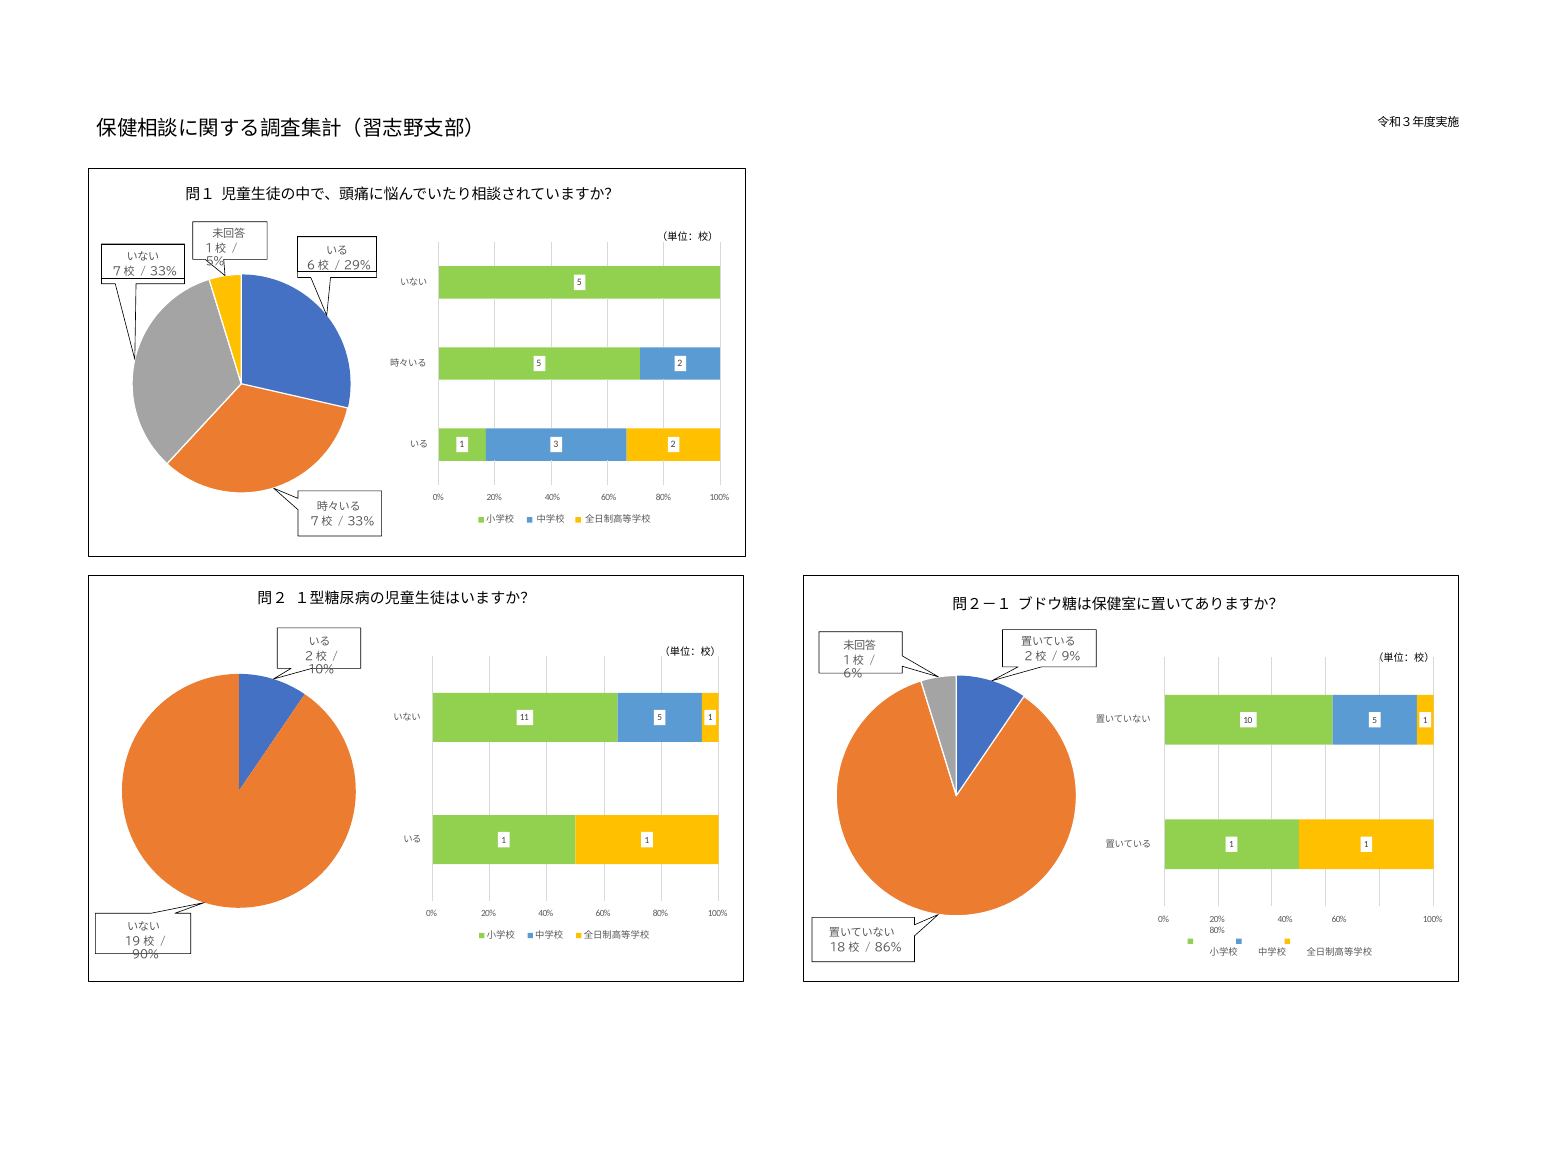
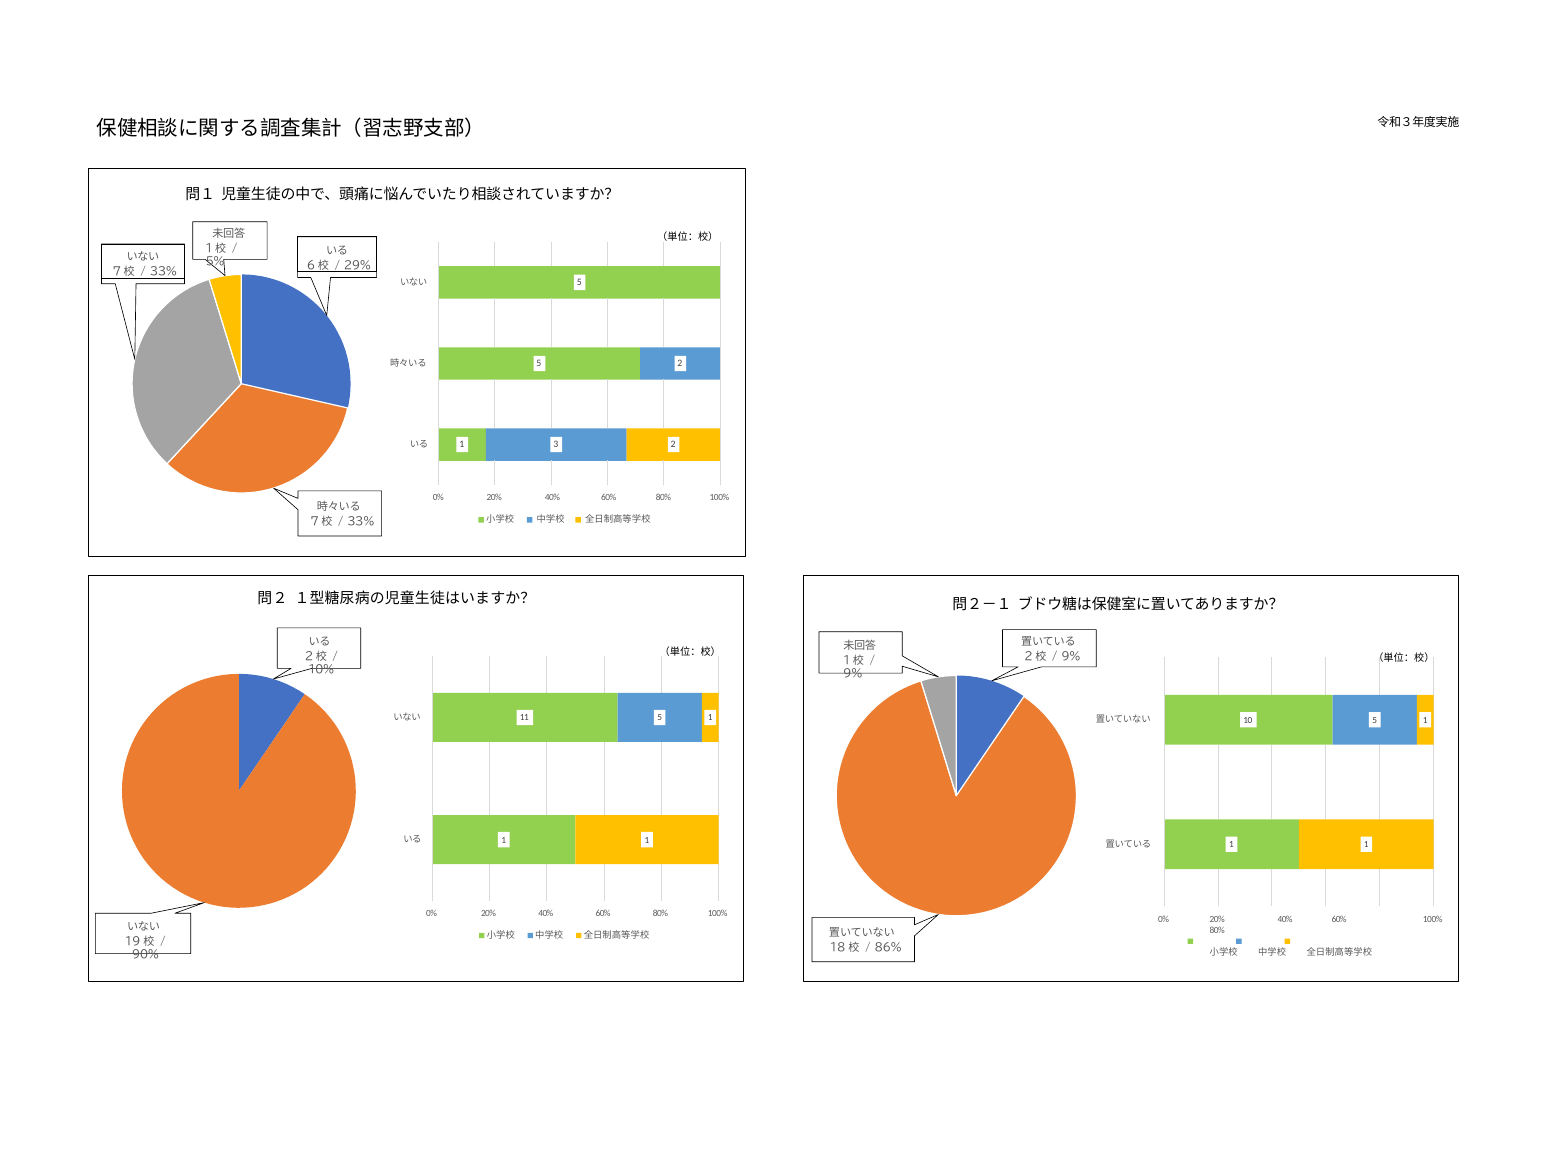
6% at (853, 674): 6% -> 9%
